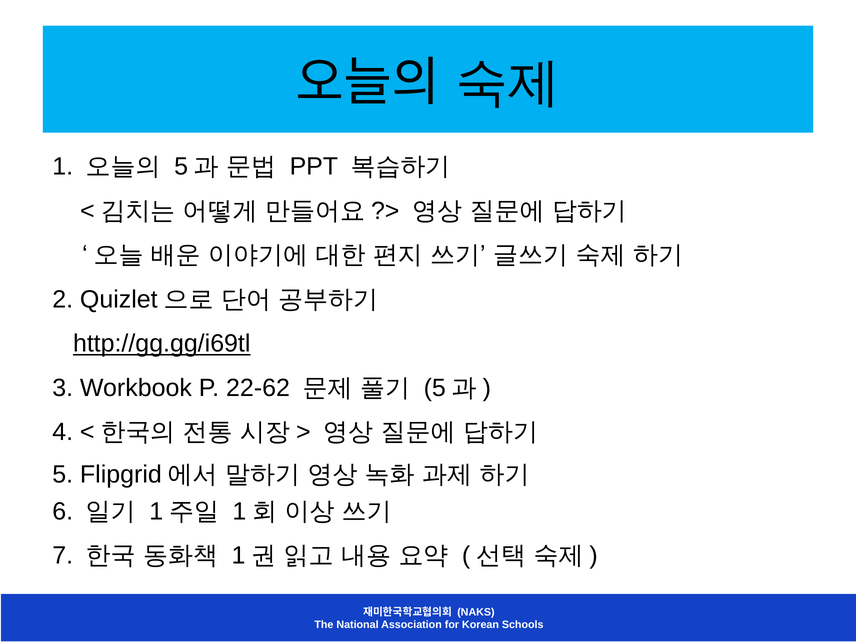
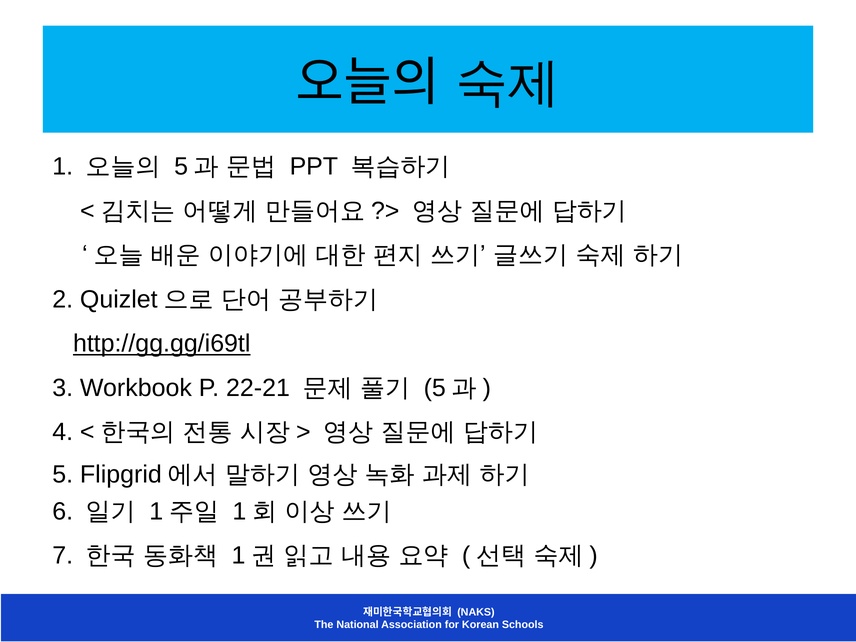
22-62: 22-62 -> 22-21
